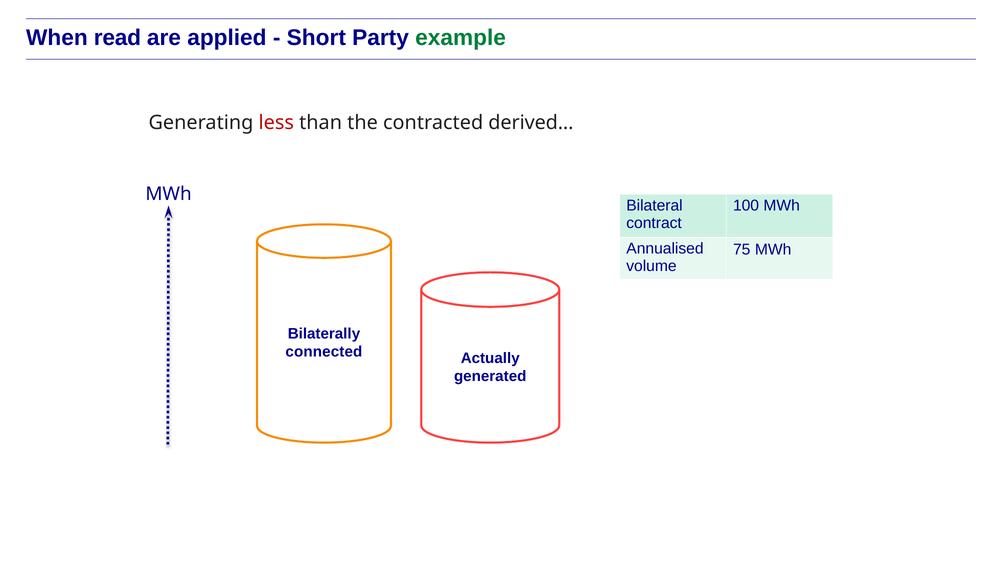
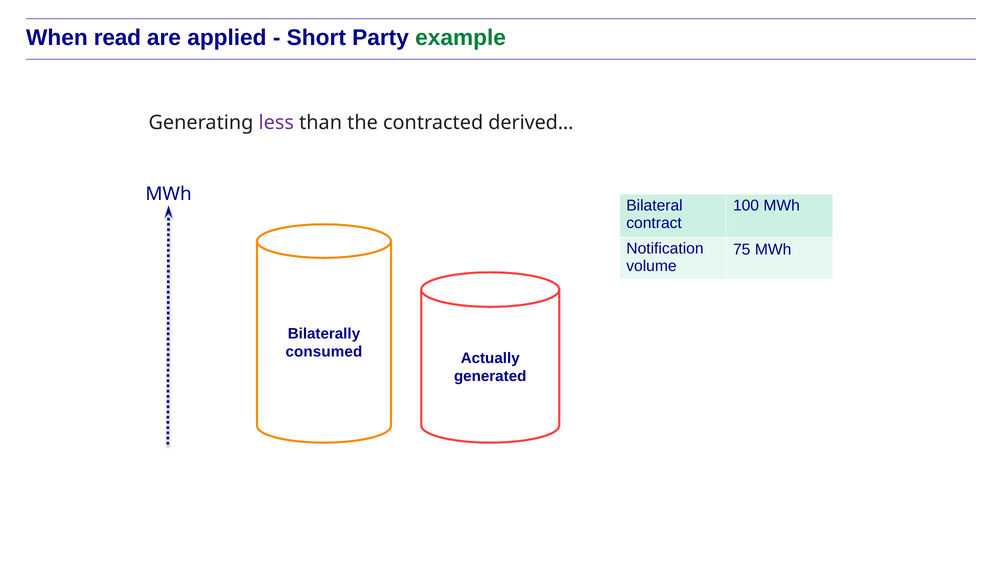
less colour: red -> purple
Annualised: Annualised -> Notification
connected: connected -> consumed
